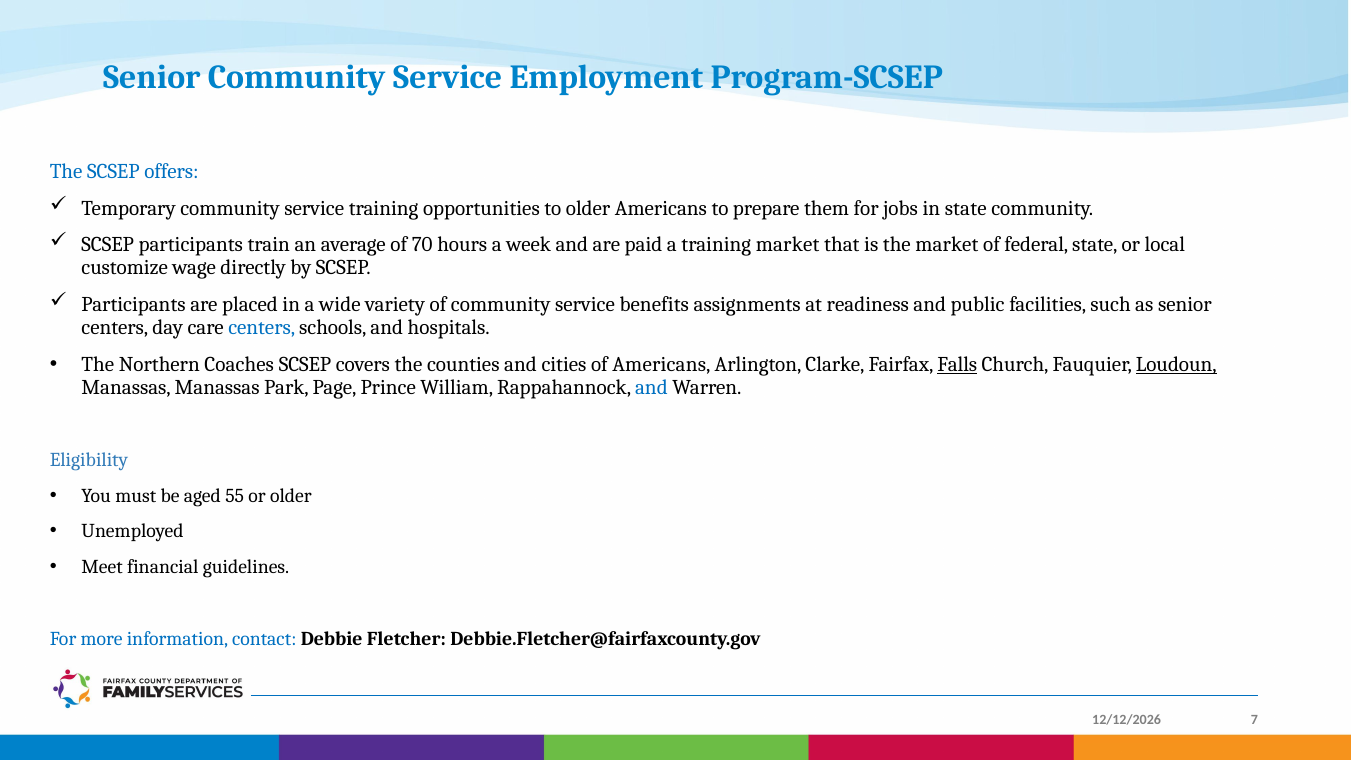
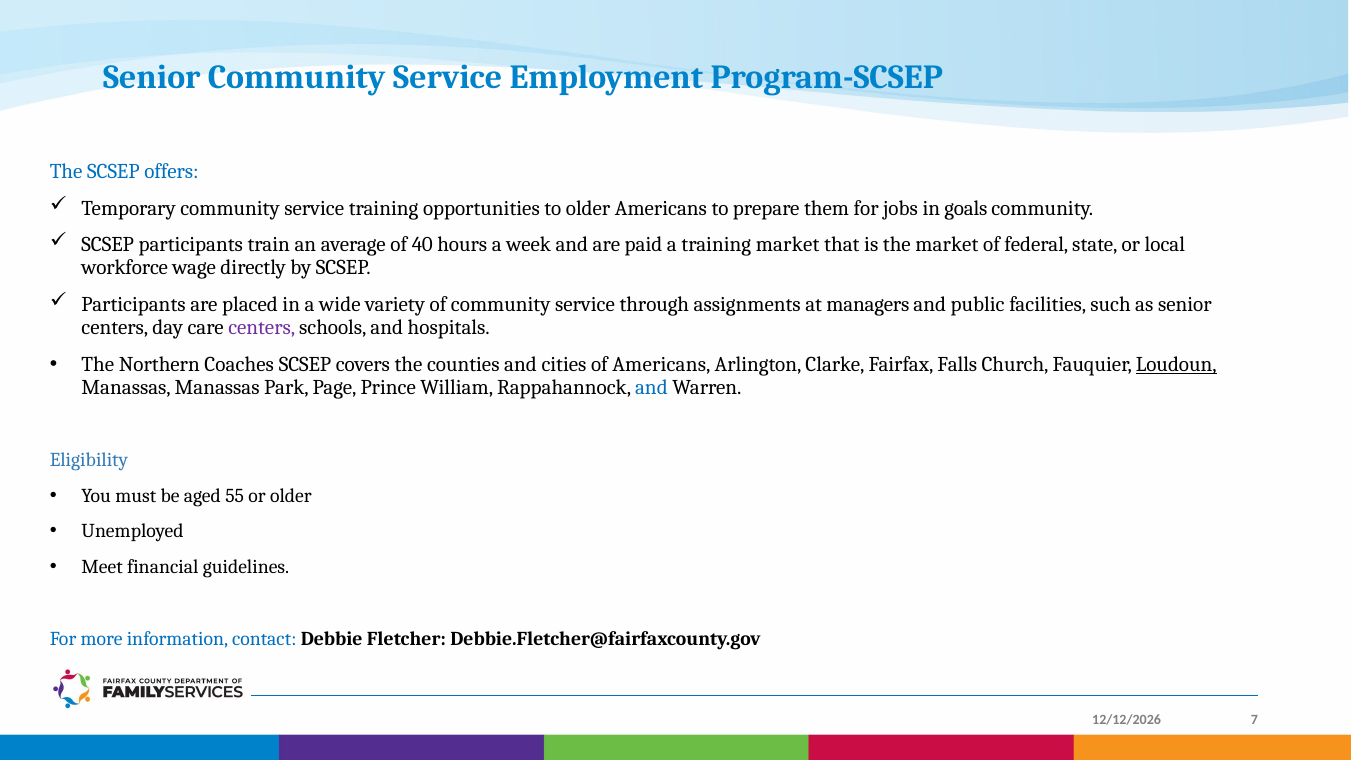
in state: state -> goals
70: 70 -> 40
customize: customize -> workforce
benefits: benefits -> through
readiness: readiness -> managers
centers at (262, 328) colour: blue -> purple
Falls underline: present -> none
